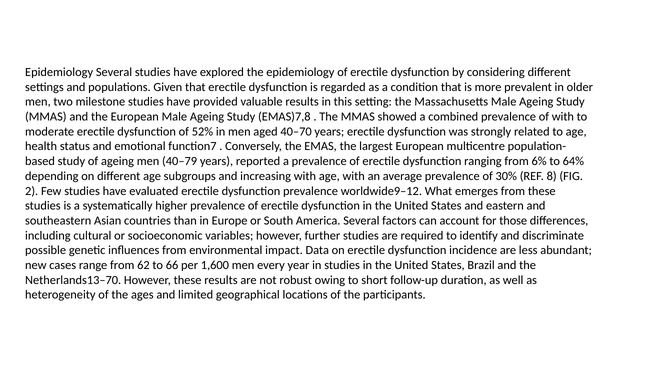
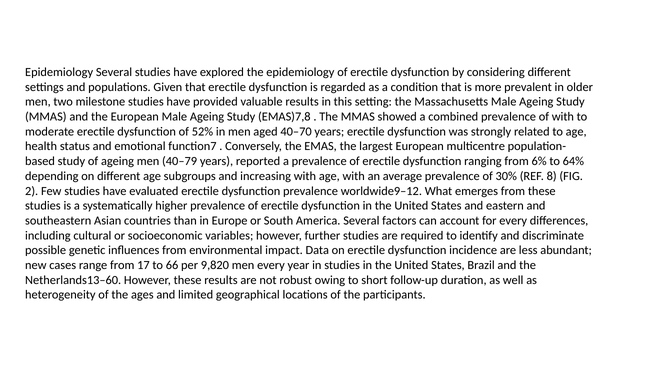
for those: those -> every
62: 62 -> 17
1,600: 1,600 -> 9,820
Netherlands13–70: Netherlands13–70 -> Netherlands13–60
